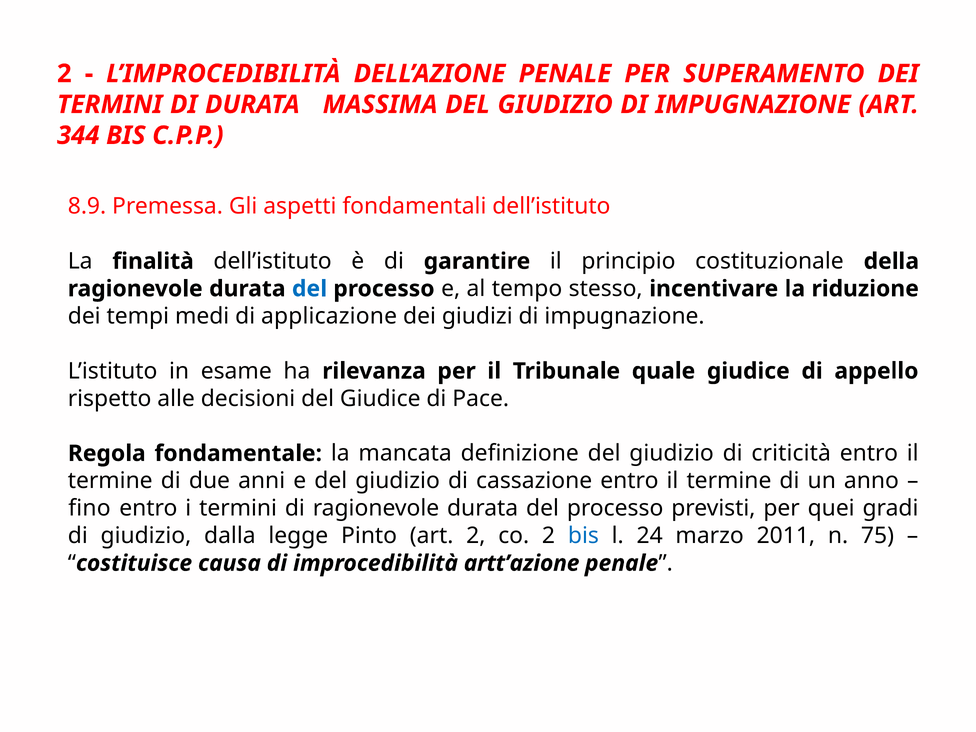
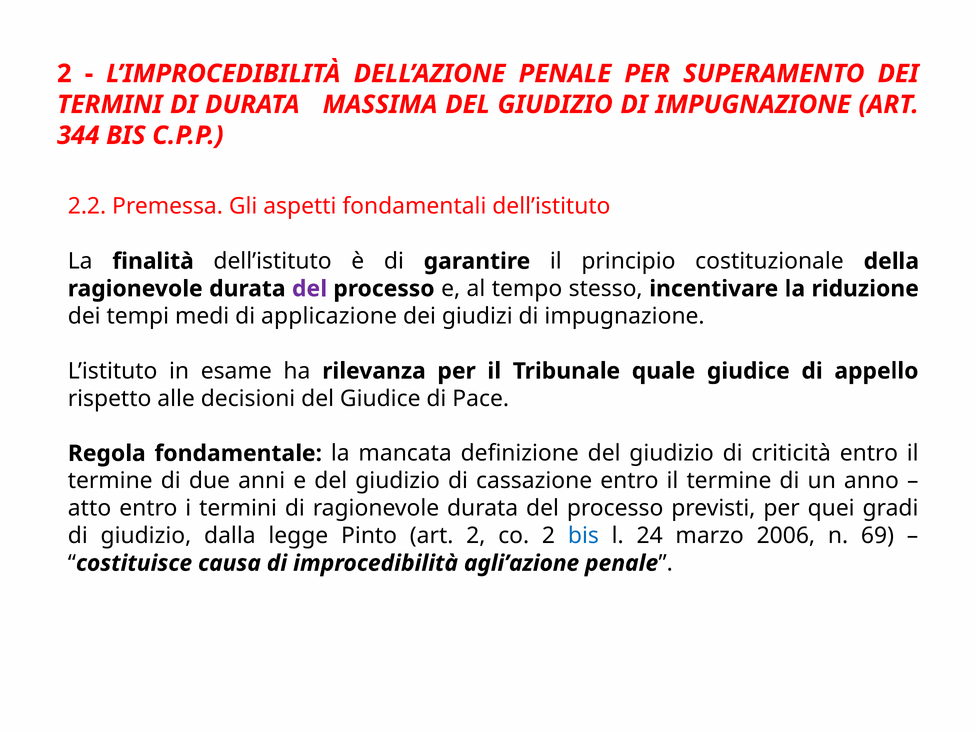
8.9: 8.9 -> 2.2
del at (309, 289) colour: blue -> purple
fino: fino -> atto
2011: 2011 -> 2006
75: 75 -> 69
artt’azione: artt’azione -> agli’azione
